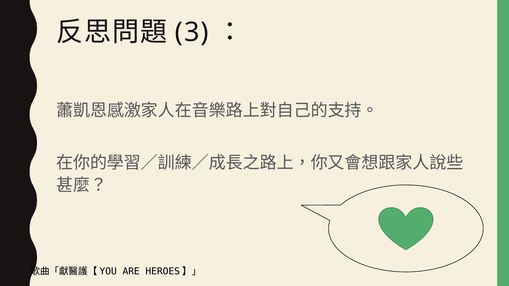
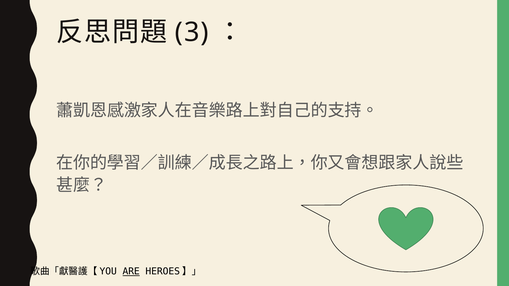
ARE underline: none -> present
